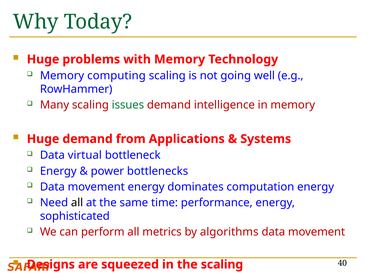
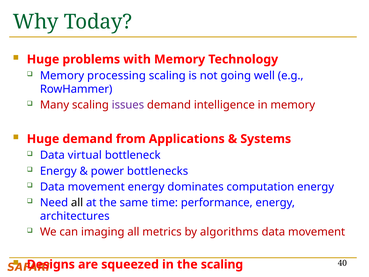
computing: computing -> processing
issues colour: green -> purple
sophisticated: sophisticated -> architectures
perform: perform -> imaging
